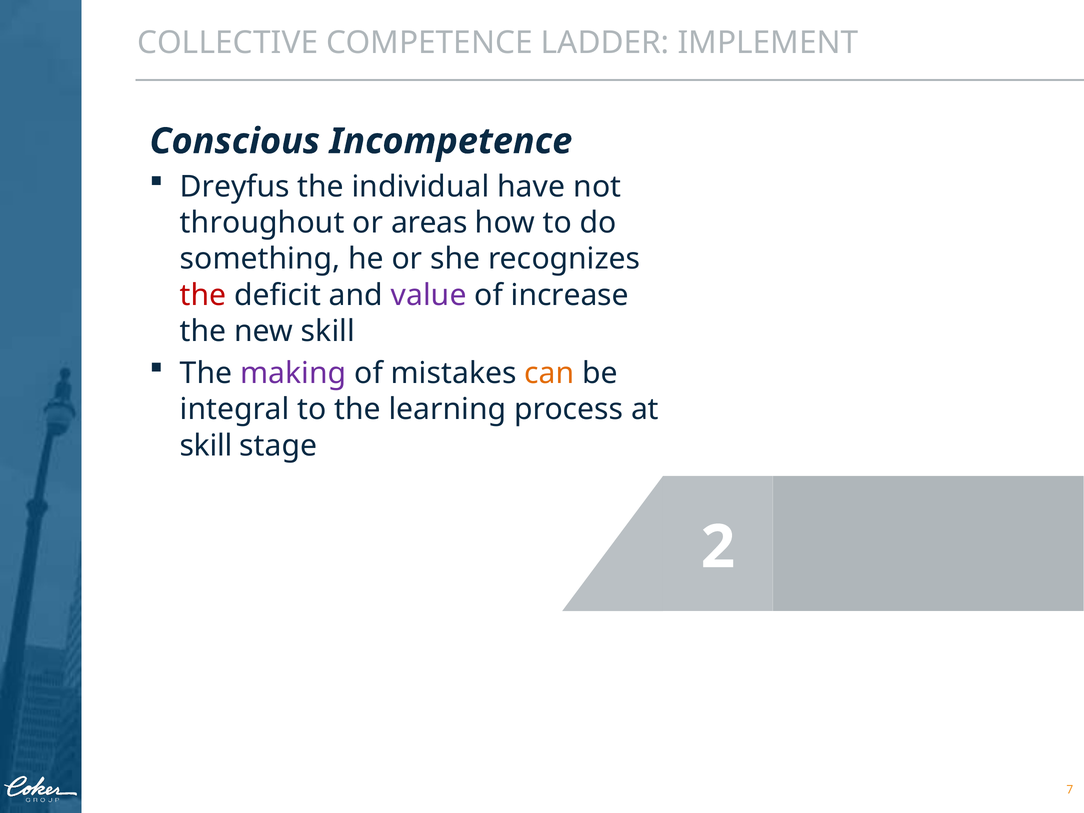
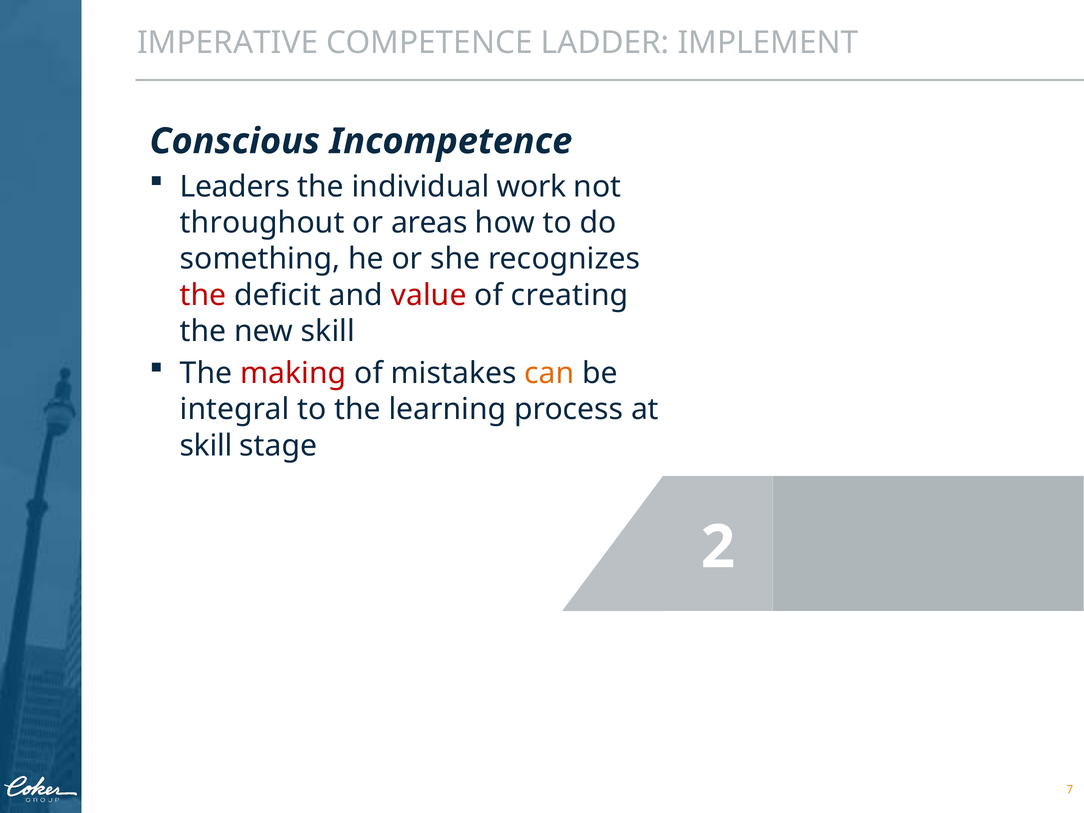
COLLECTIVE: COLLECTIVE -> IMPERATIVE
Dreyfus: Dreyfus -> Leaders
have: have -> work
value colour: purple -> red
increase: increase -> creating
making colour: purple -> red
